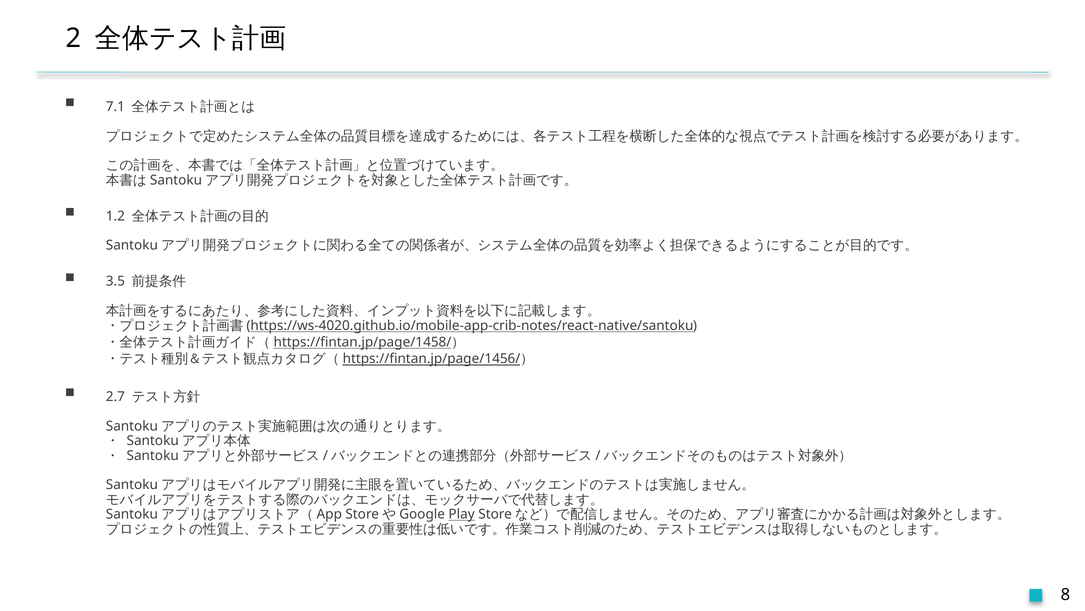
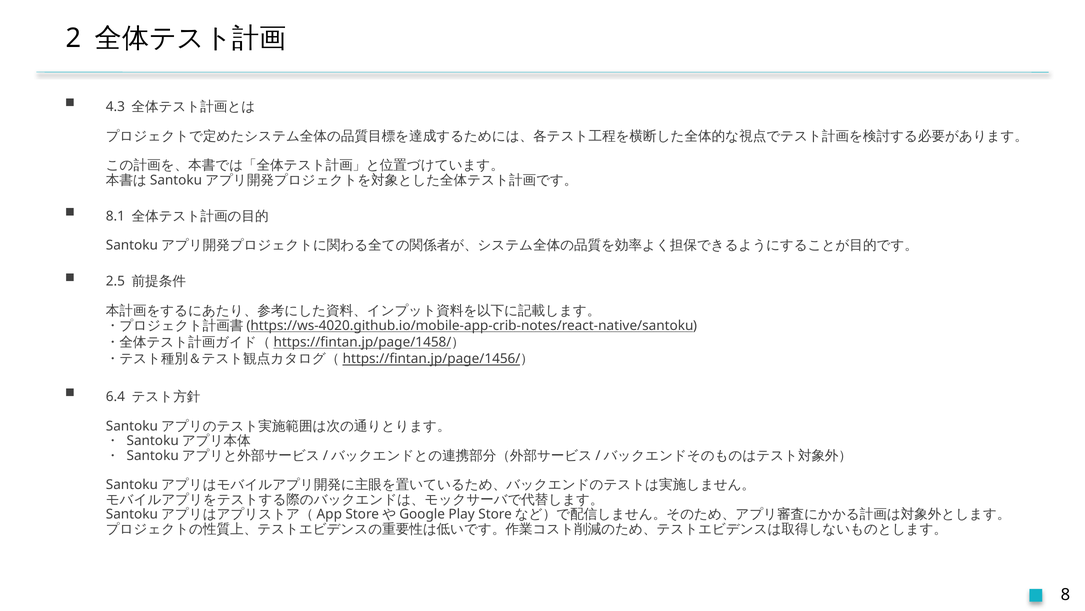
7.1: 7.1 -> 4.3
1.2: 1.2 -> 8.1
3.5: 3.5 -> 2.5
2.7: 2.7 -> 6.4
Play underline: present -> none
